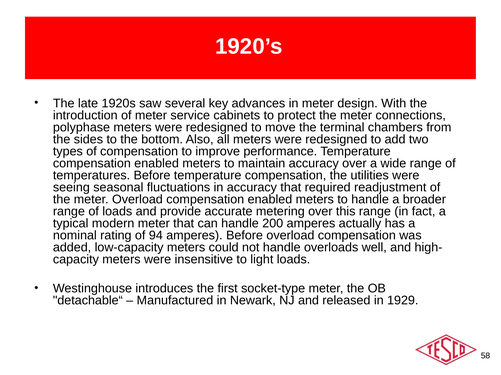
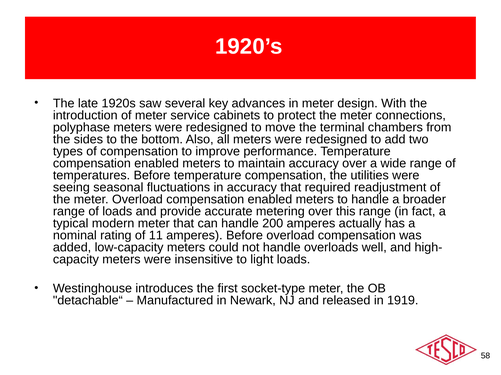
94: 94 -> 11
1929: 1929 -> 1919
